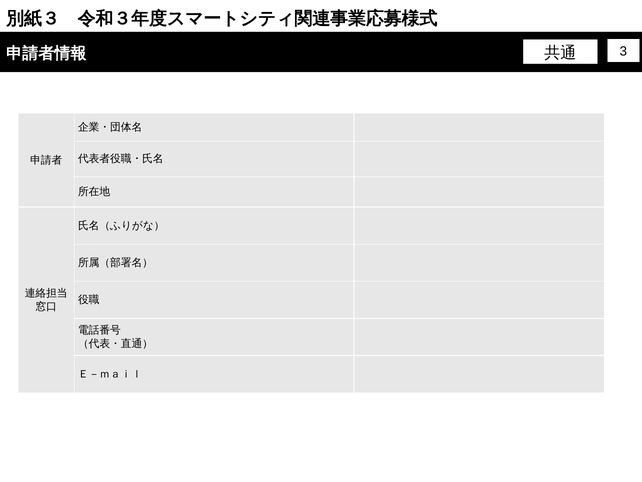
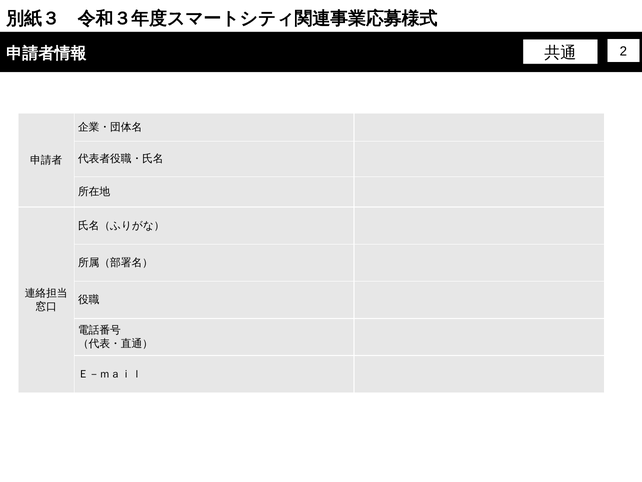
3: 3 -> 2
